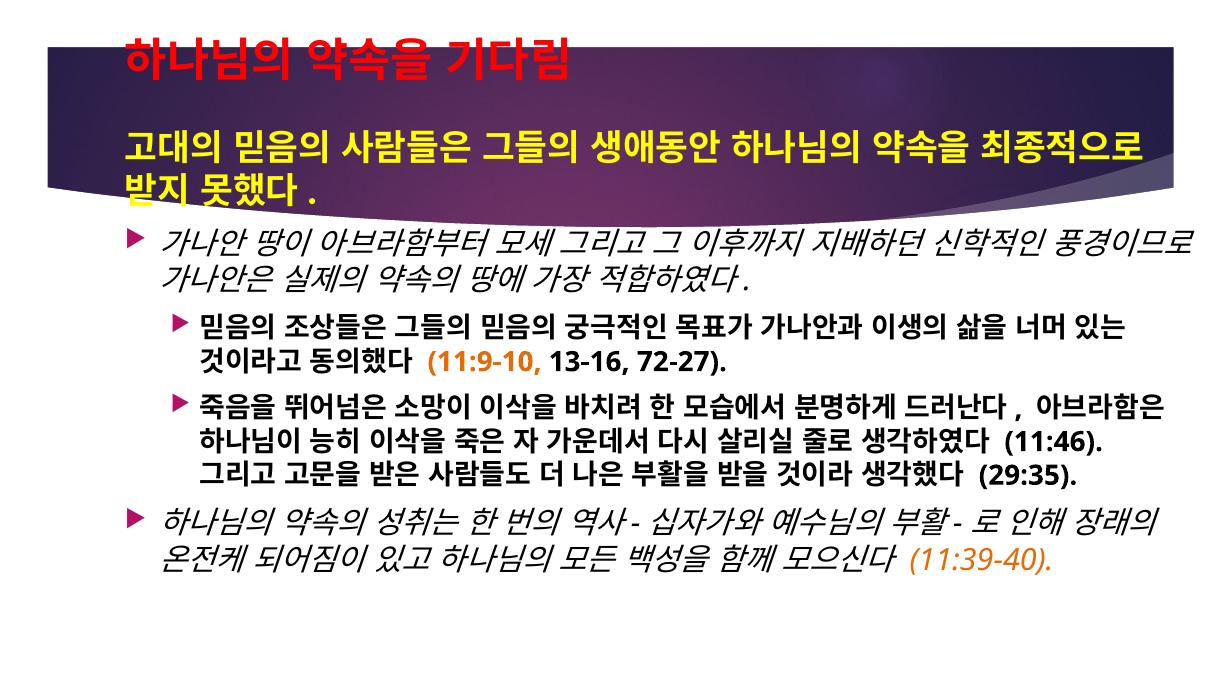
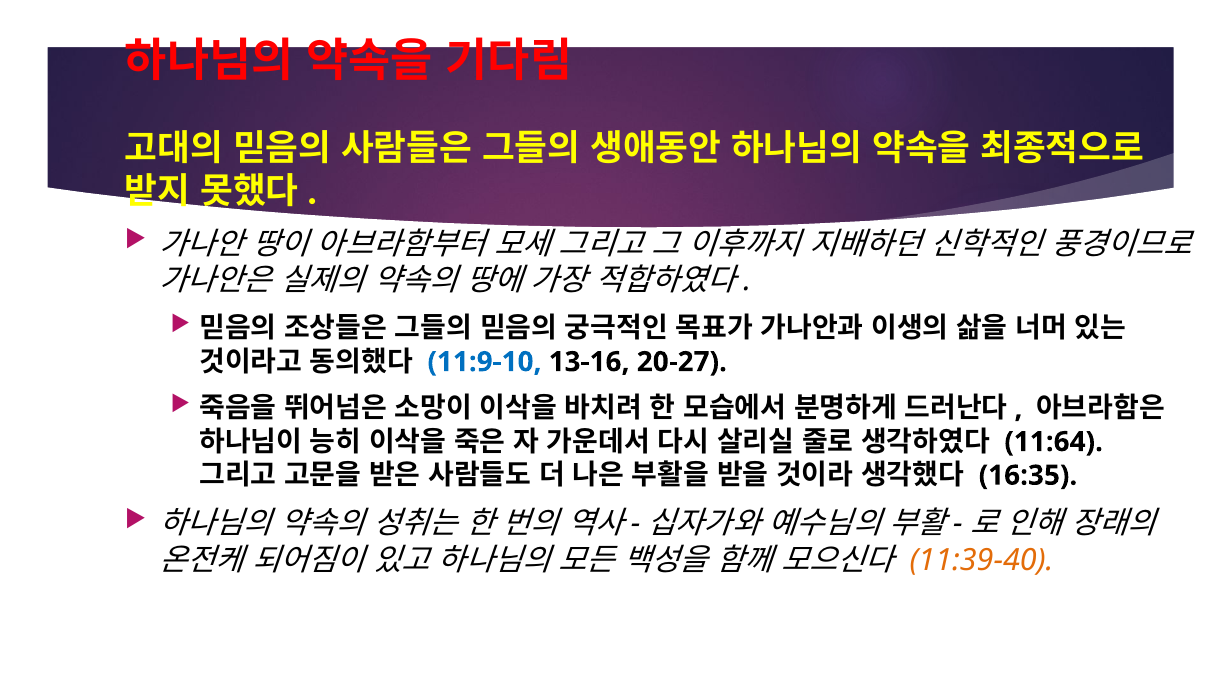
11:9-10 colour: orange -> blue
72-27: 72-27 -> 20-27
11:46: 11:46 -> 11:64
29:35: 29:35 -> 16:35
